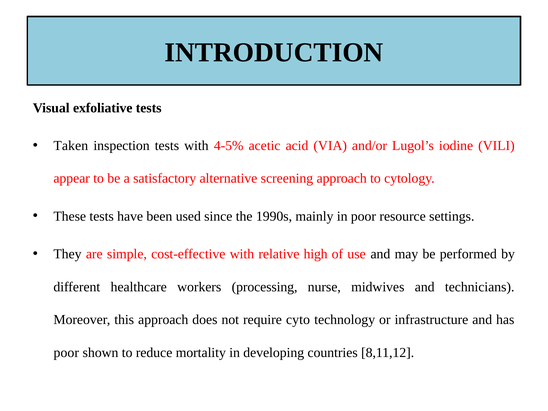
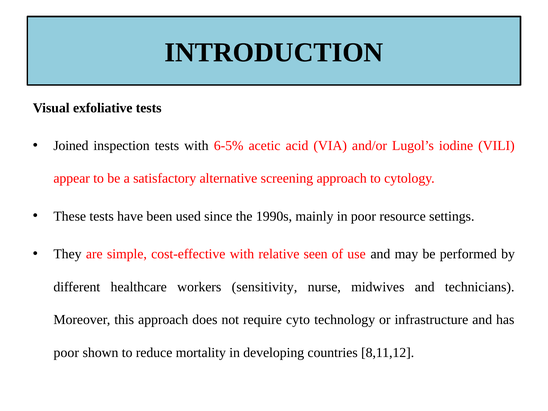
Taken: Taken -> Joined
4-5%: 4-5% -> 6-5%
high: high -> seen
processing: processing -> sensitivity
